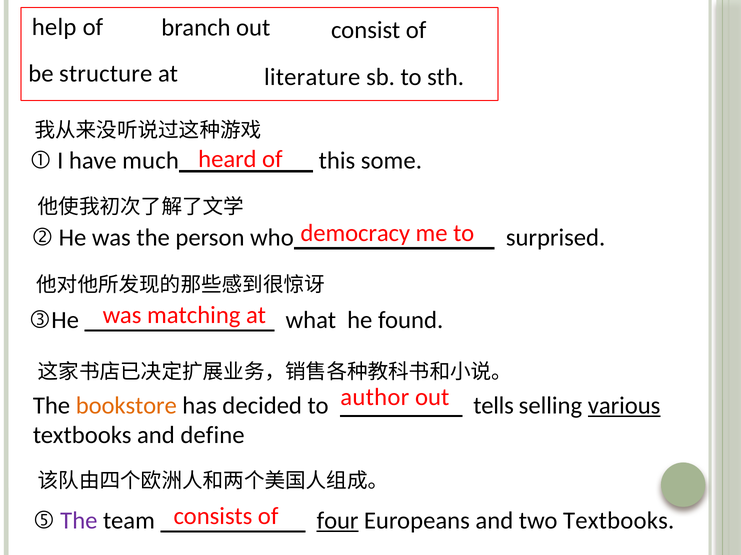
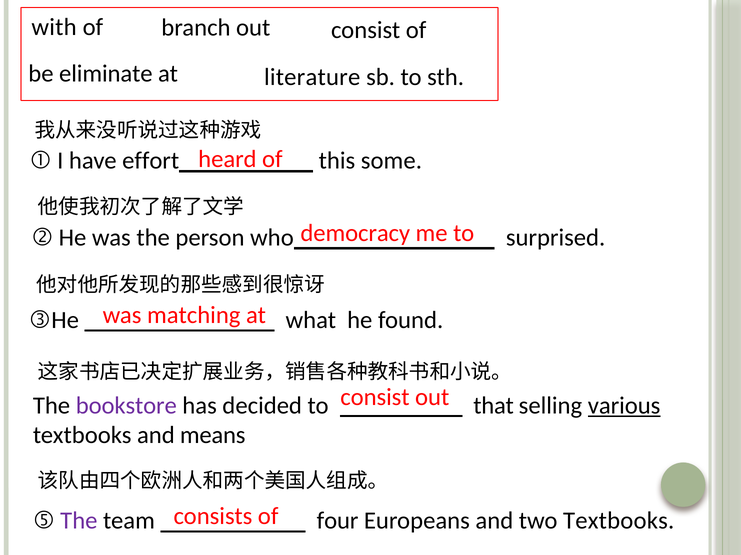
help: help -> with
structure: structure -> eliminate
much: much -> effort
author at (375, 397): author -> consist
bookstore colour: orange -> purple
tells: tells -> that
define: define -> means
four underline: present -> none
